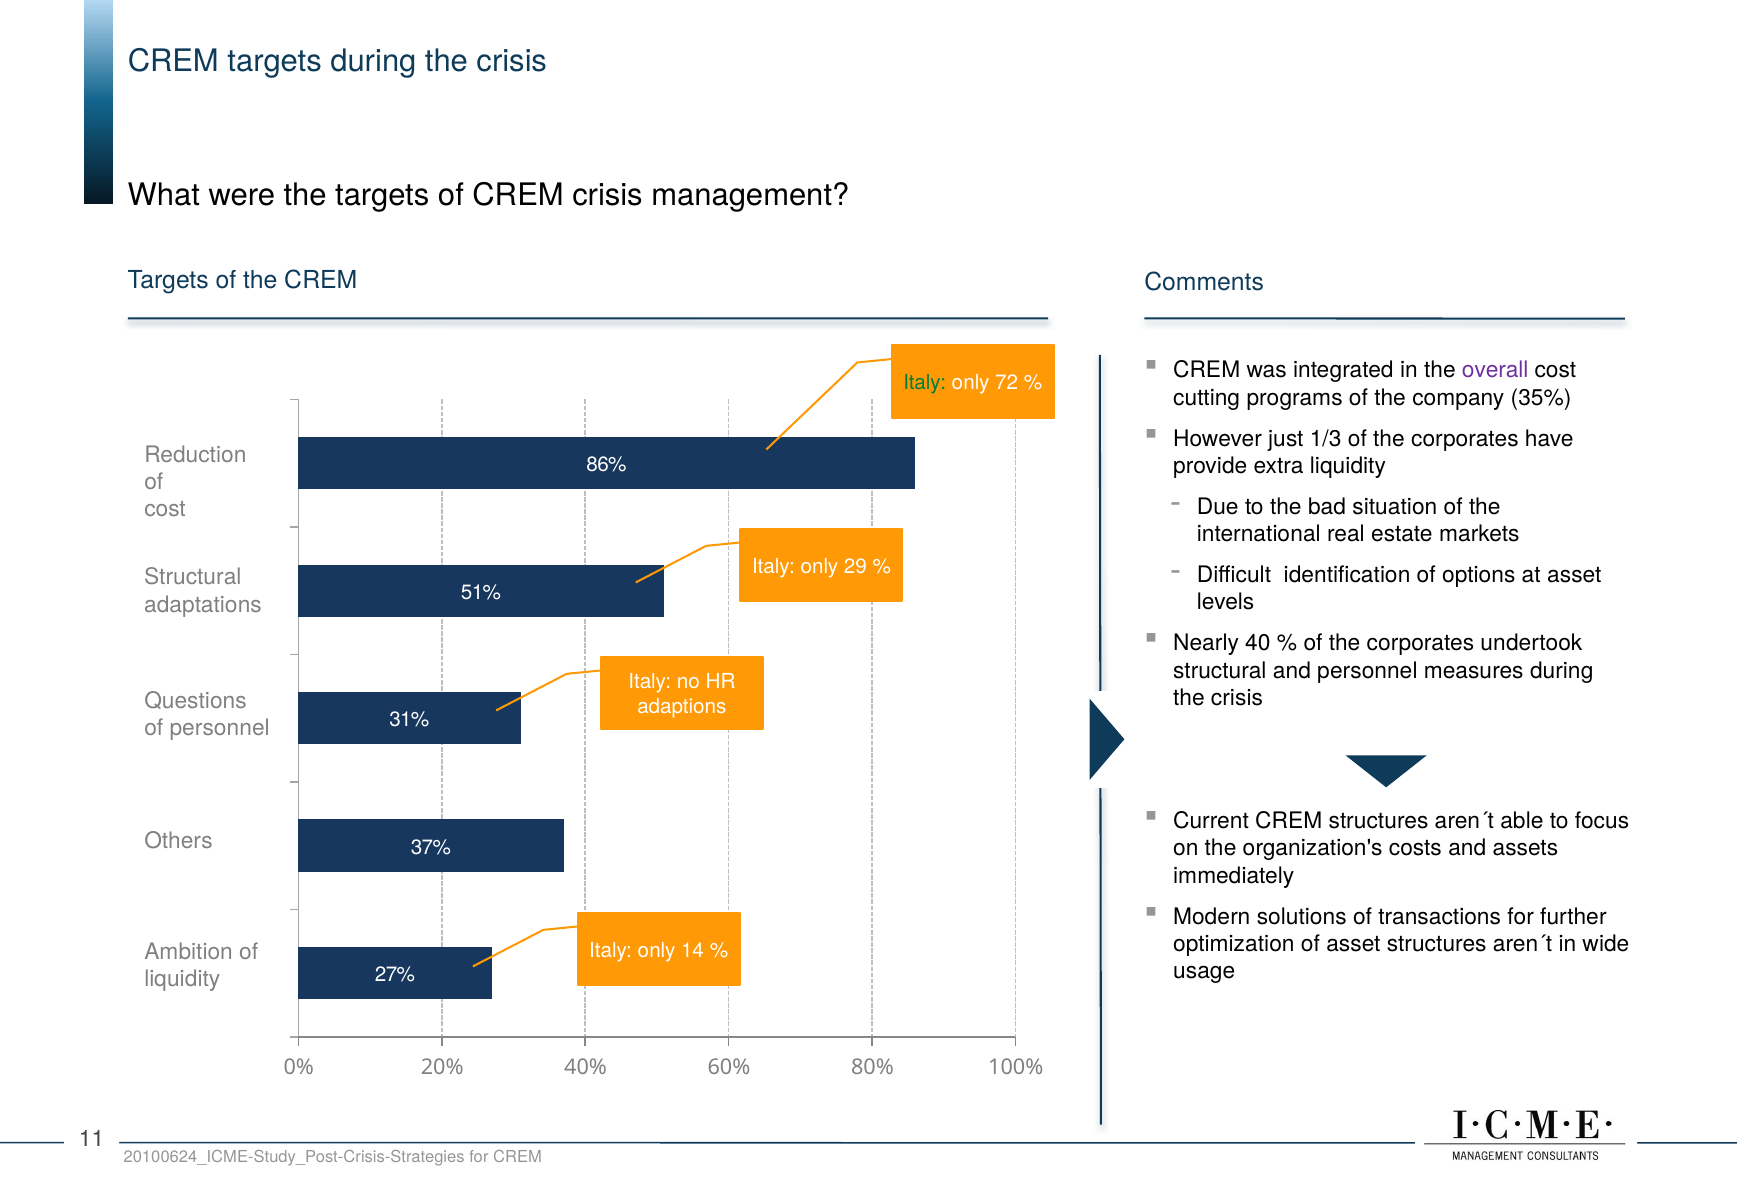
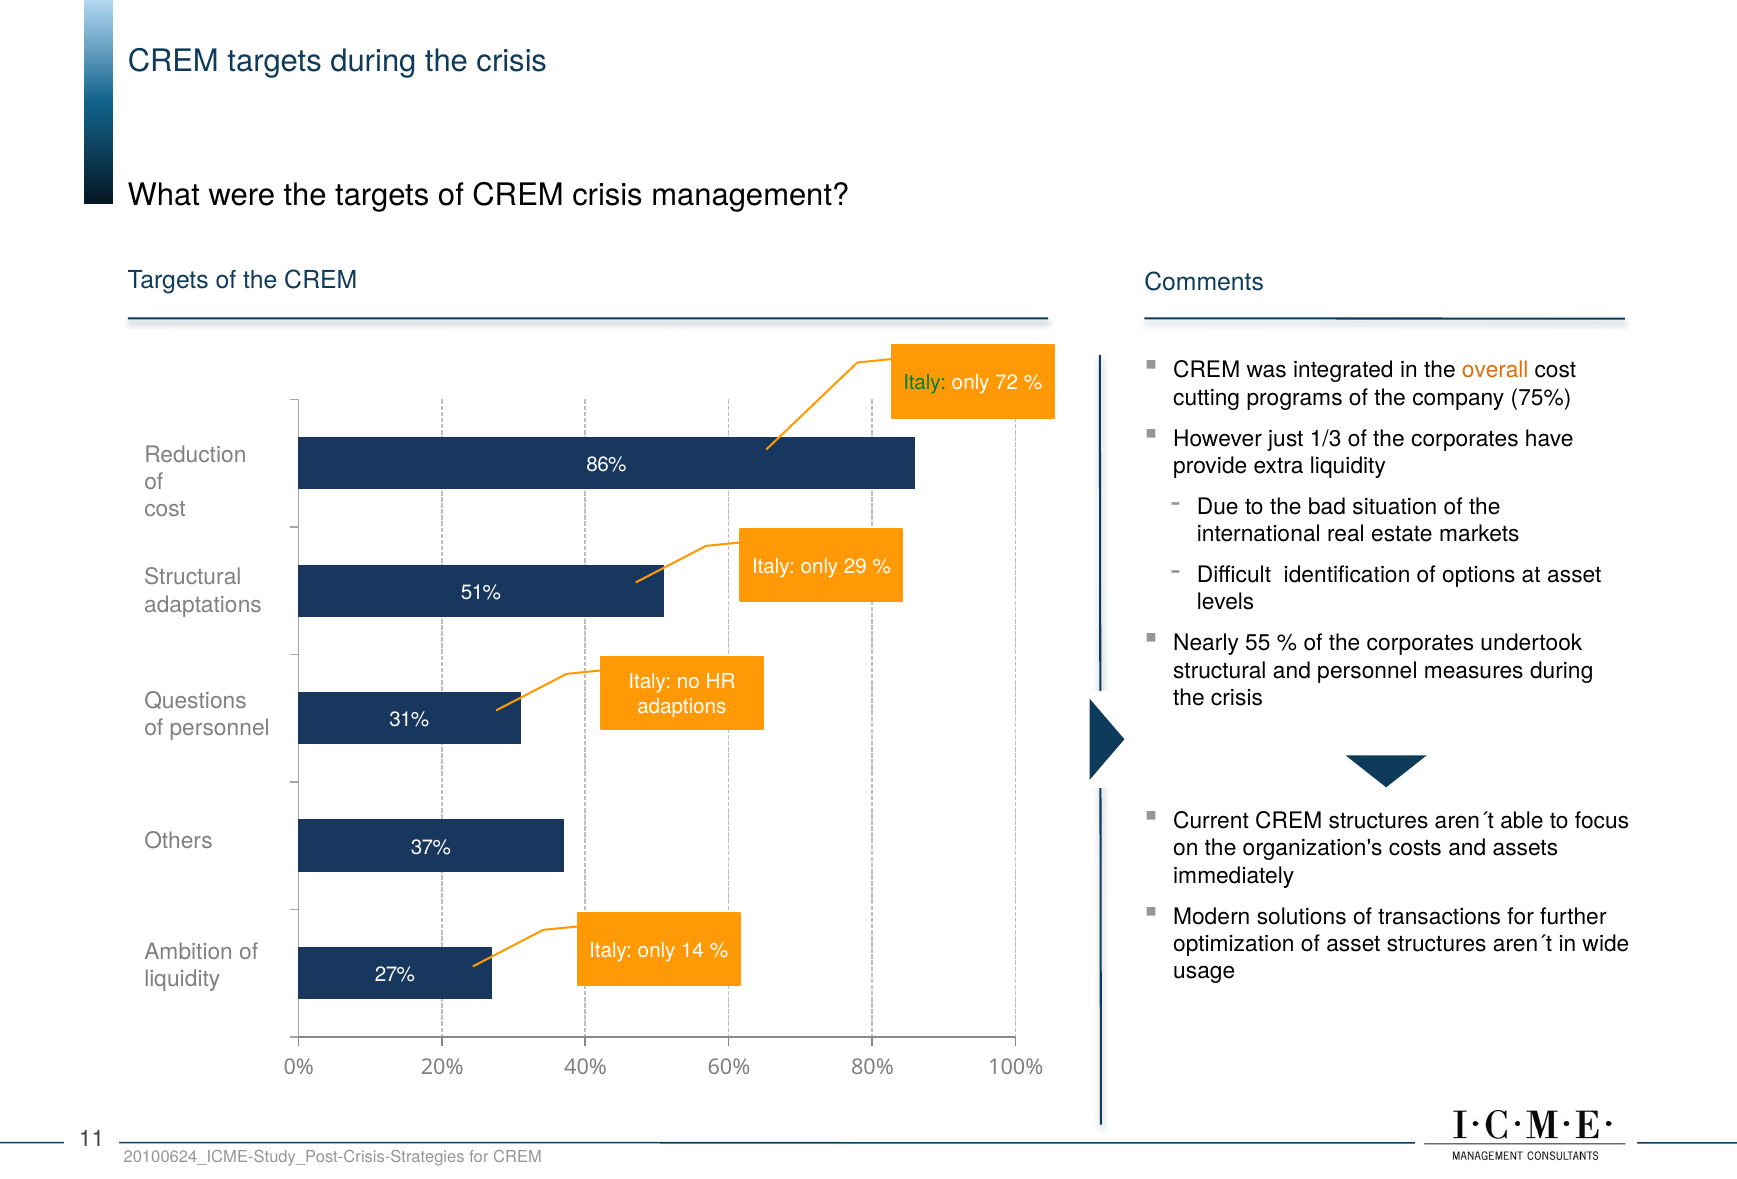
overall colour: purple -> orange
35%: 35% -> 75%
40: 40 -> 55
